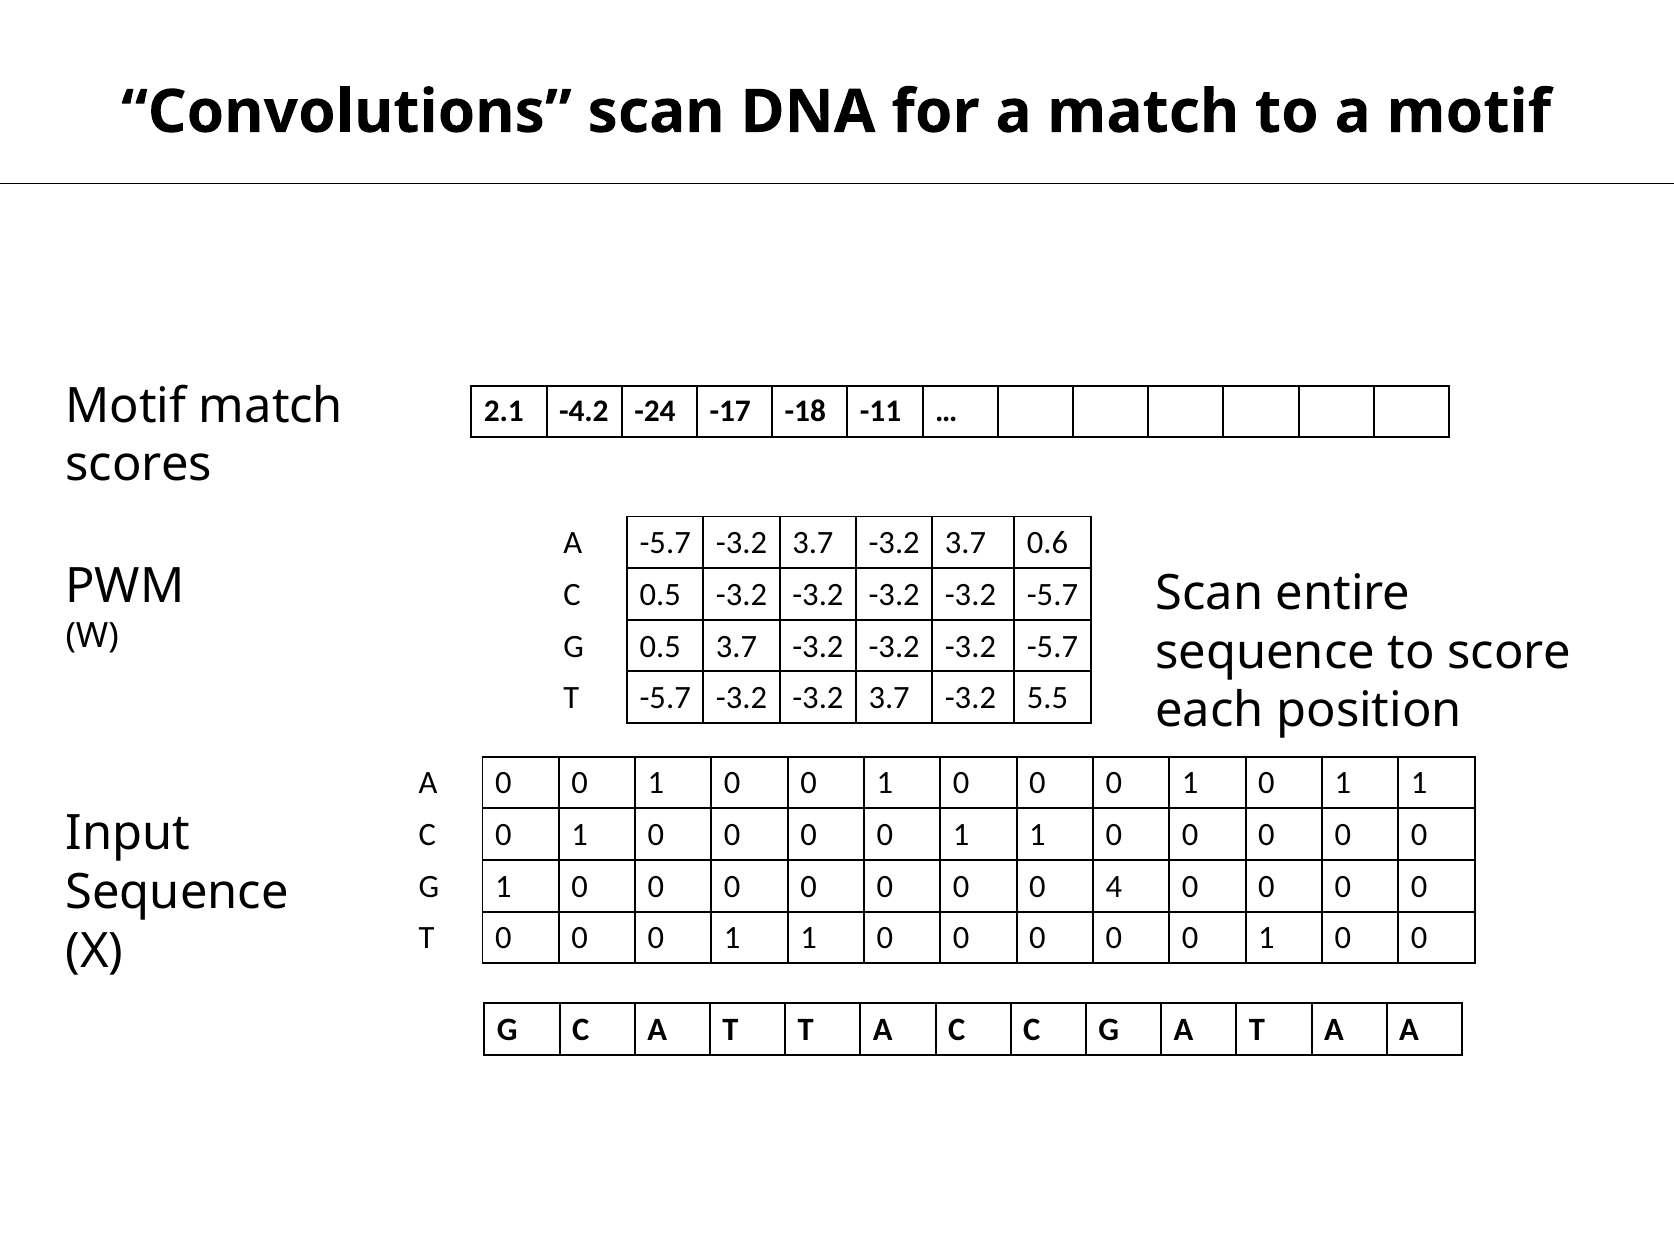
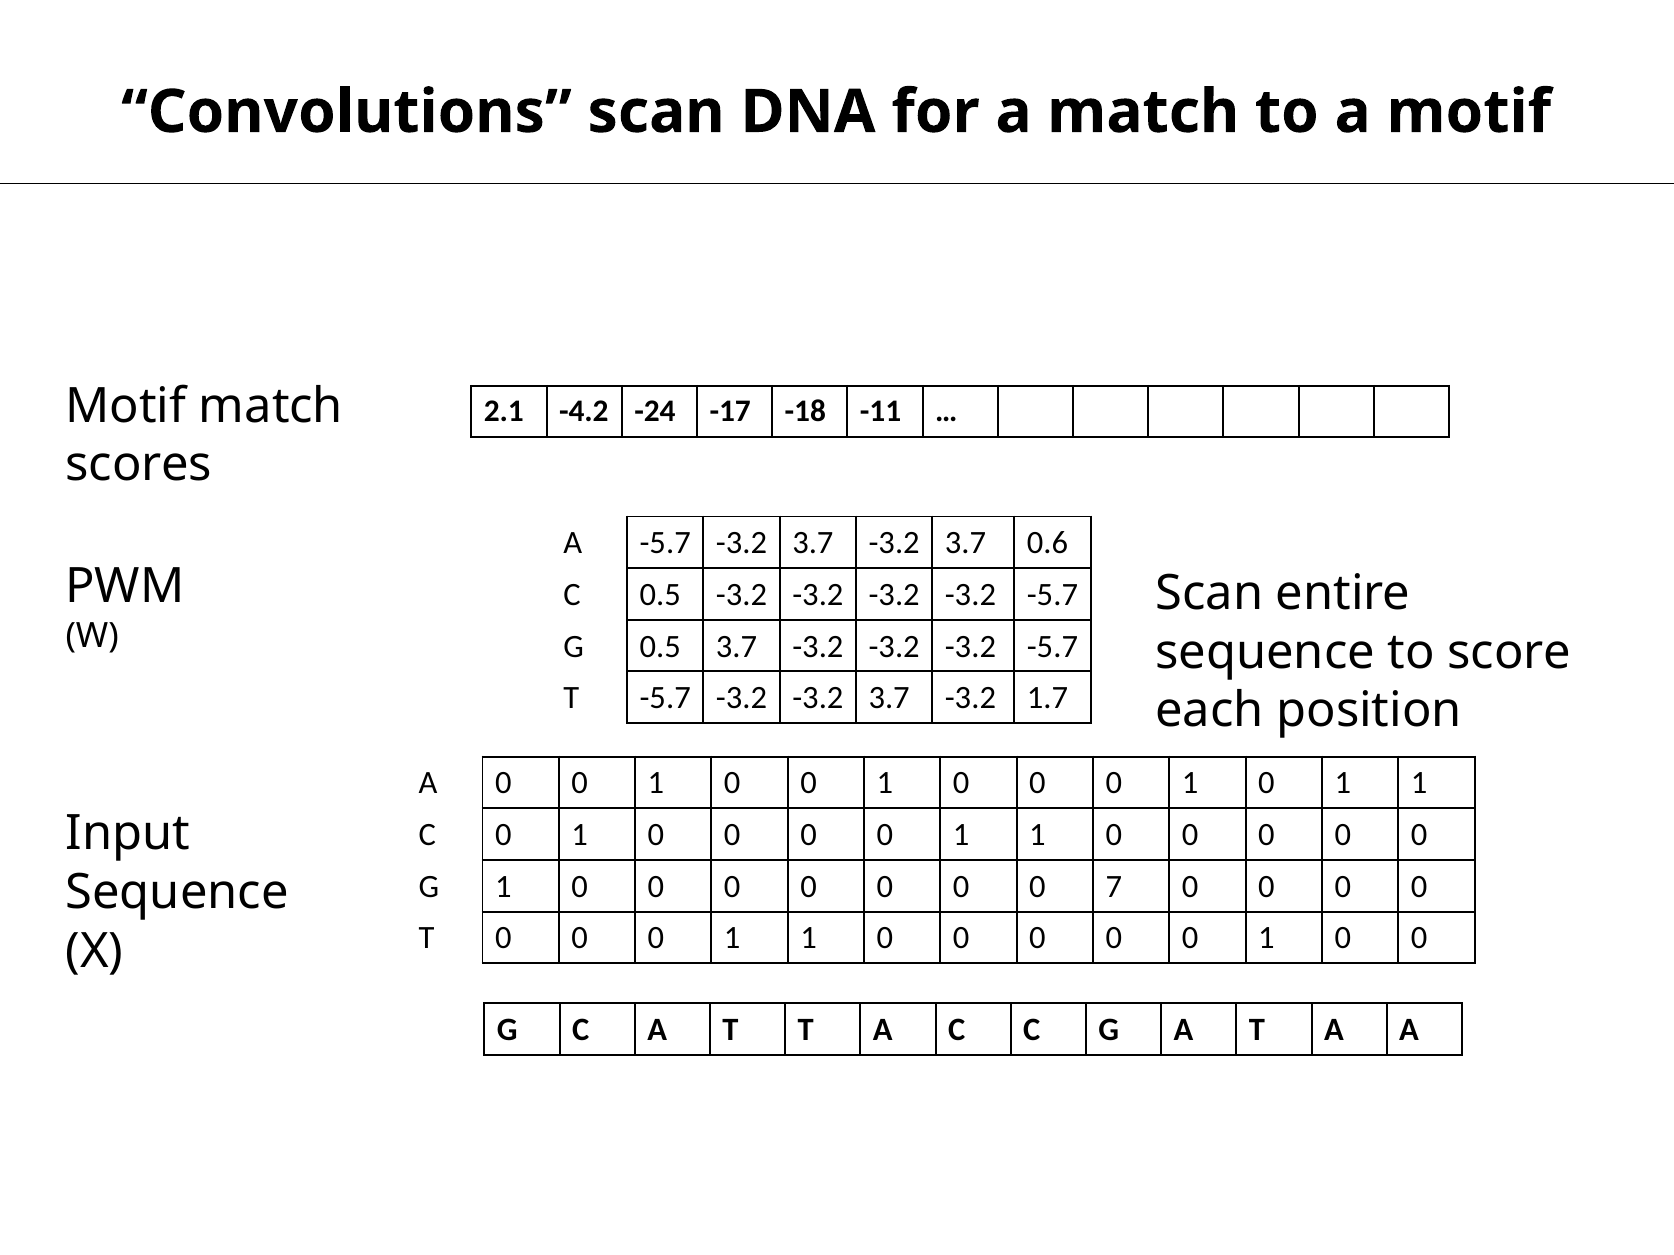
5.5: 5.5 -> 1.7
4: 4 -> 7
